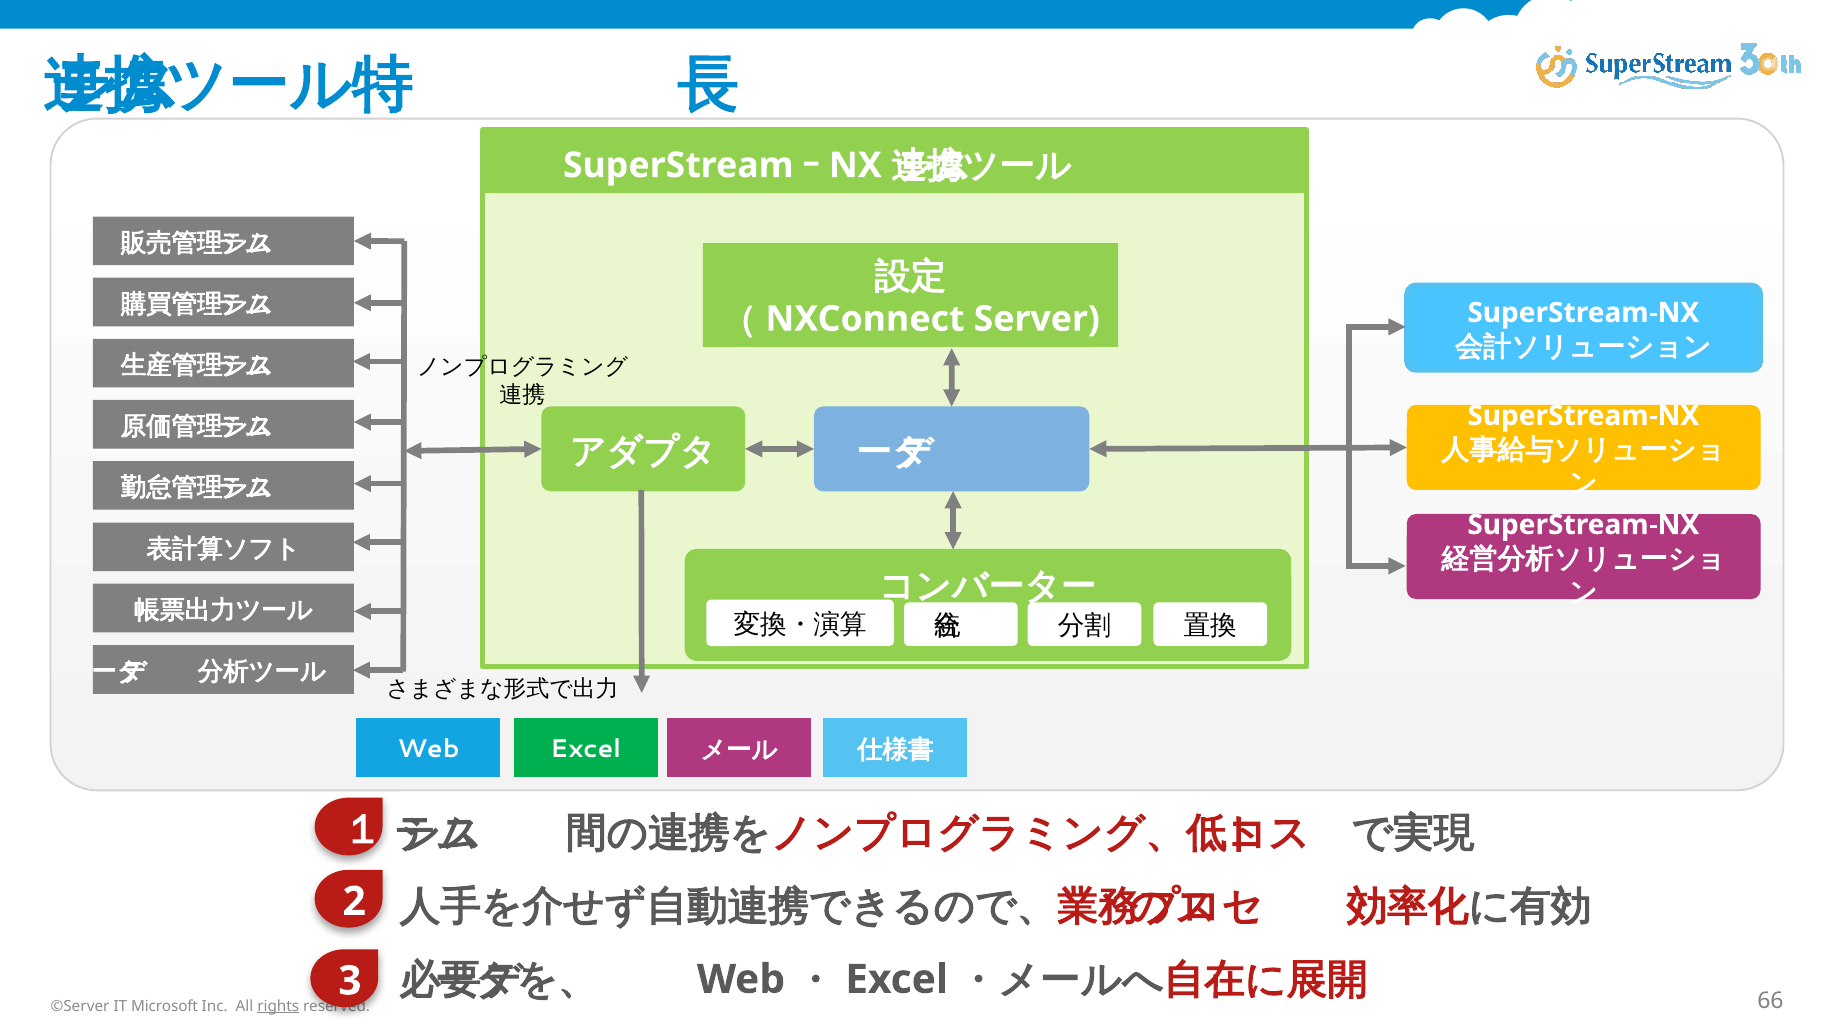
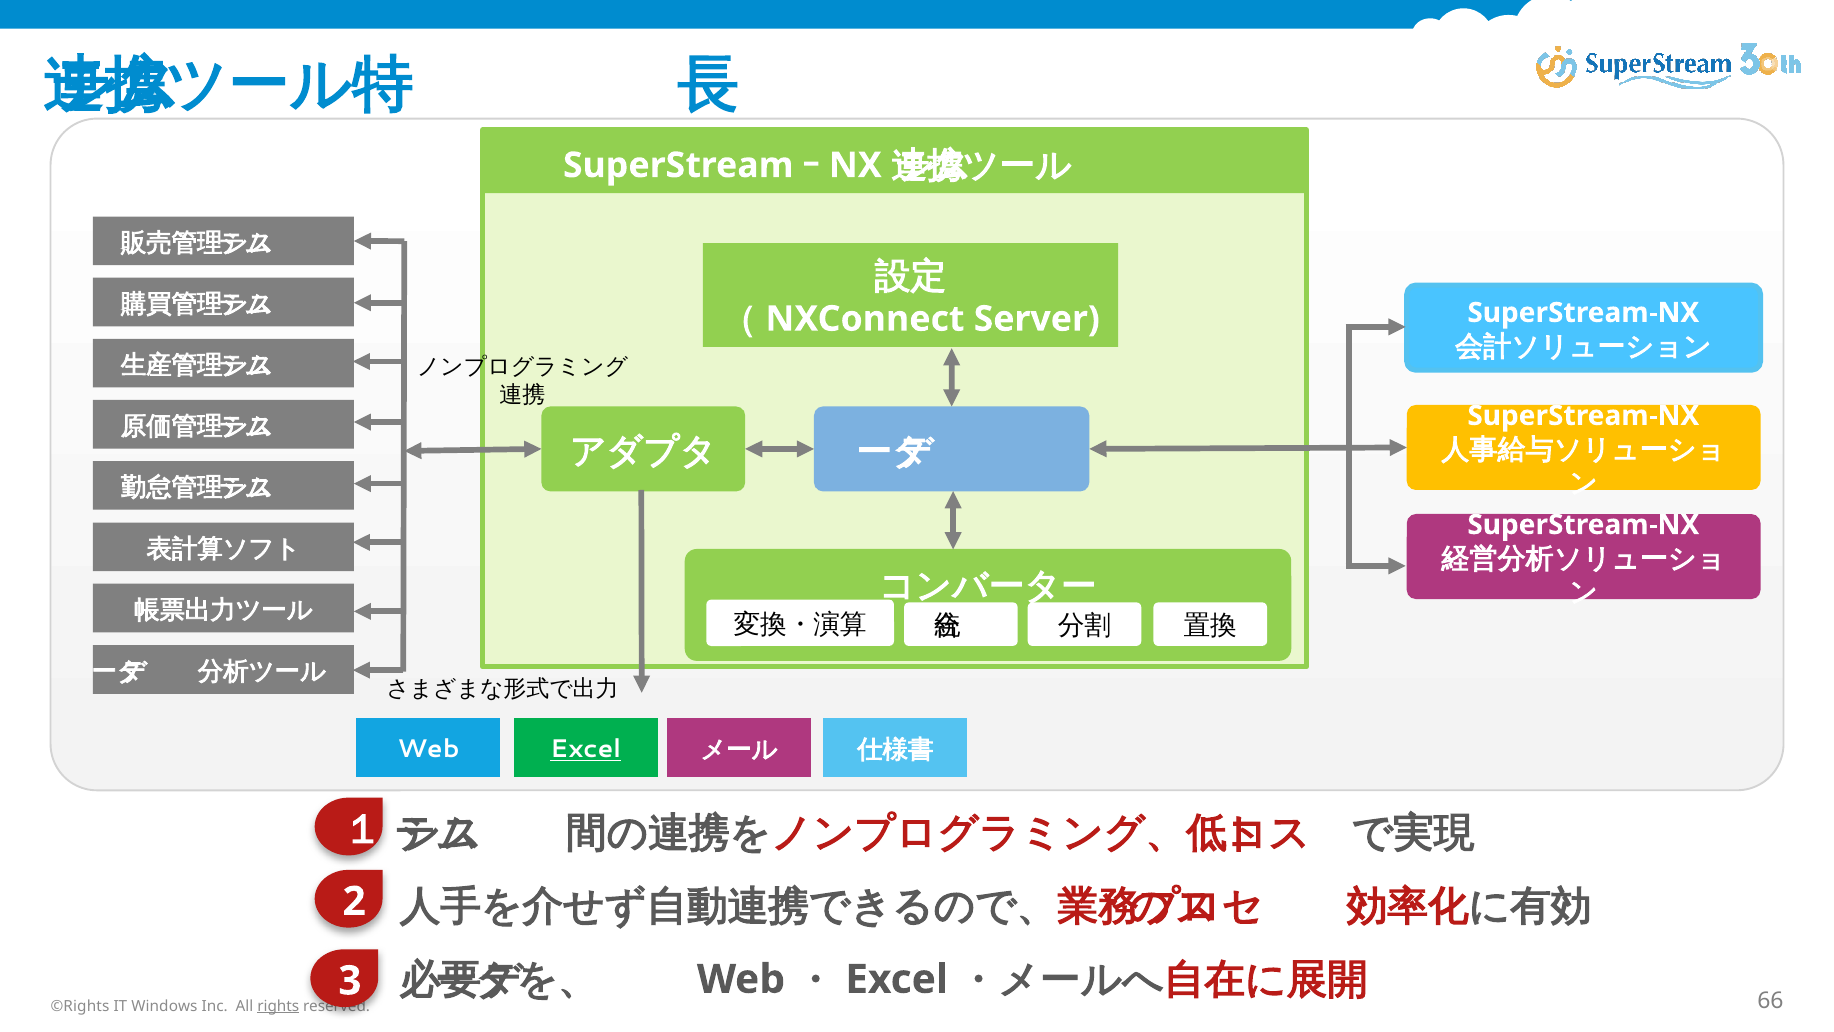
Excel at (586, 749) underline: none -> present
©Server: ©Server -> ©Rights
Microsoft: Microsoft -> Windows
